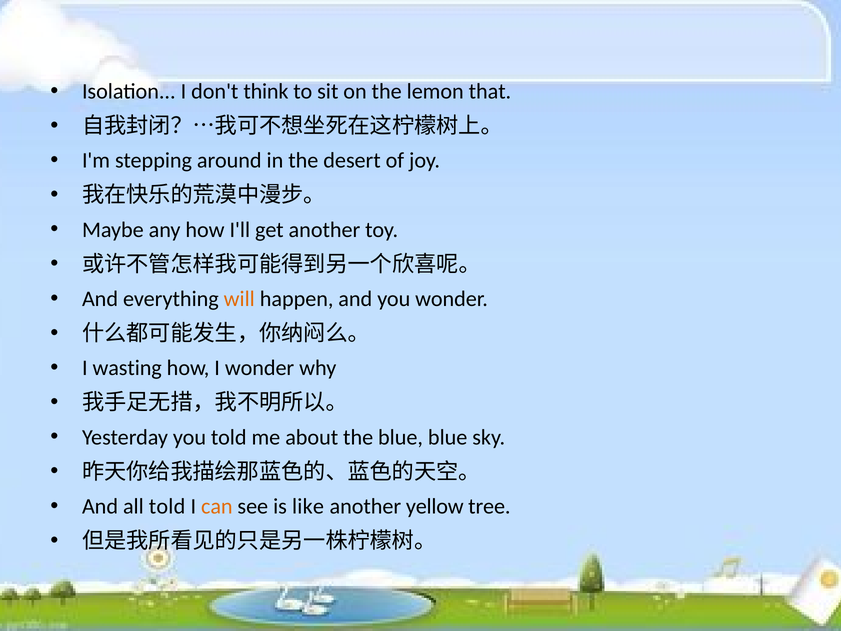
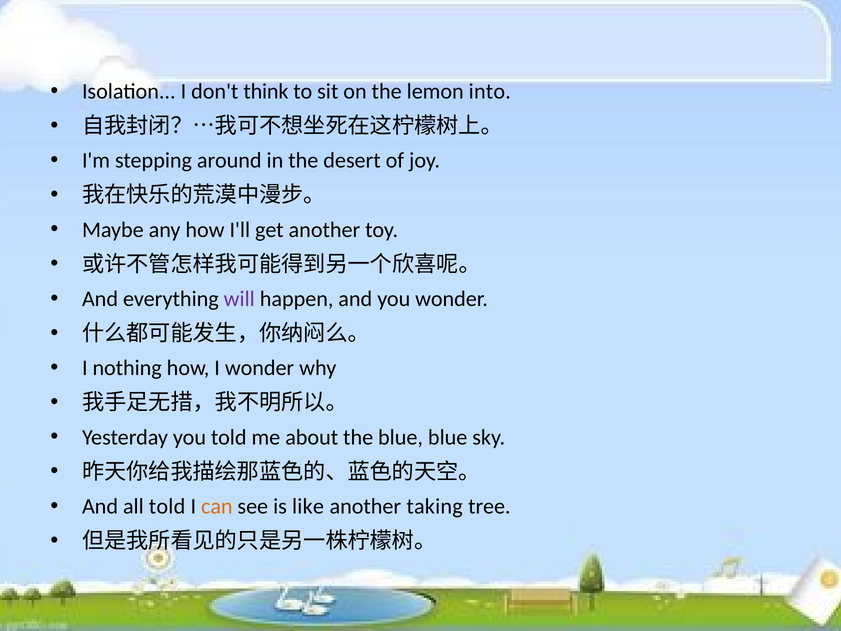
that: that -> into
will colour: orange -> purple
wasting: wasting -> nothing
yellow: yellow -> taking
